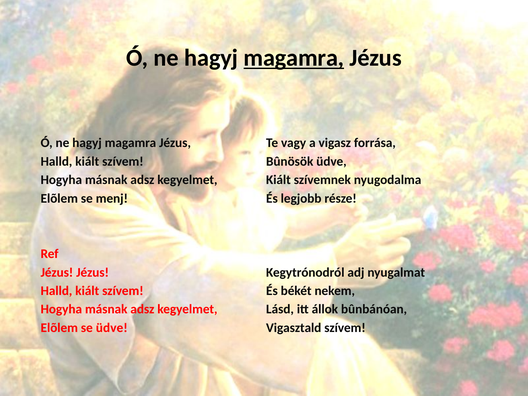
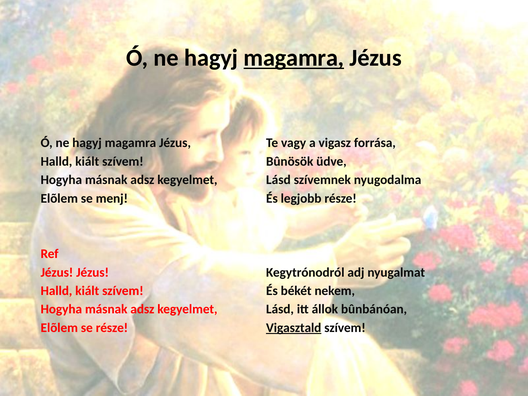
Kiált at (278, 180): Kiált -> Lásd
se üdve: üdve -> része
Vigasztald underline: none -> present
